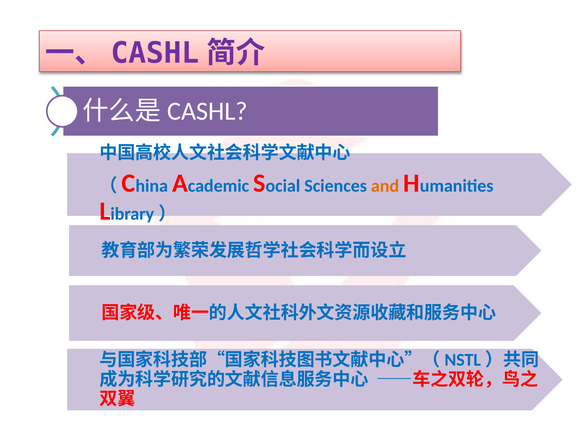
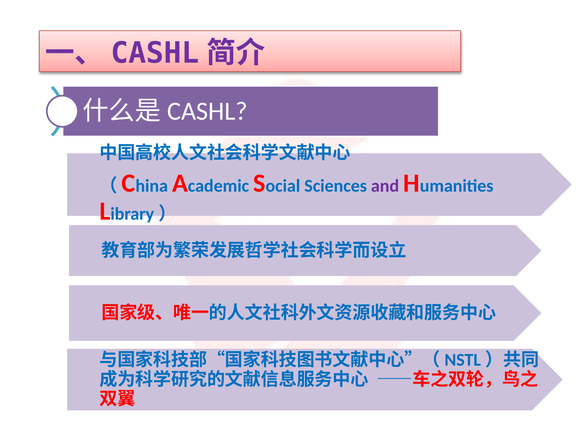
and colour: orange -> purple
